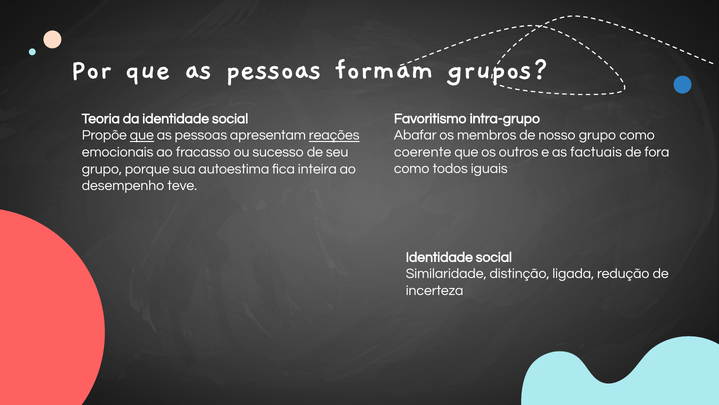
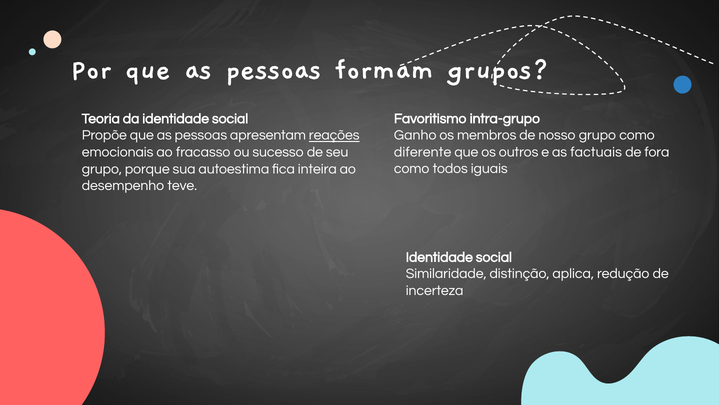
Abafar: Abafar -> Ganho
que at (142, 135) underline: present -> none
coerente: coerente -> diferente
ligada: ligada -> aplica
